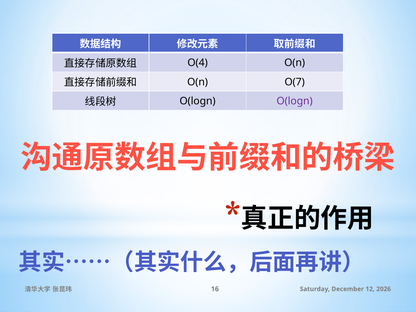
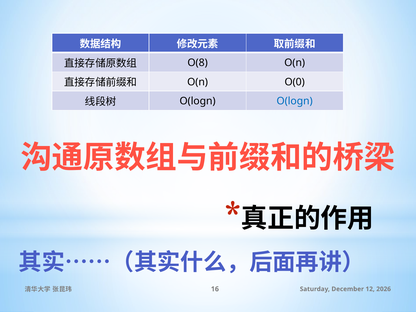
O(4: O(4 -> O(8
O(7: O(7 -> O(0
O(logn at (295, 101) colour: purple -> blue
